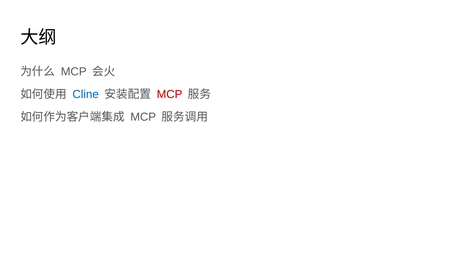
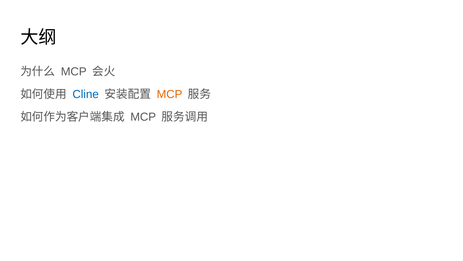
MCP at (170, 94) colour: red -> orange
